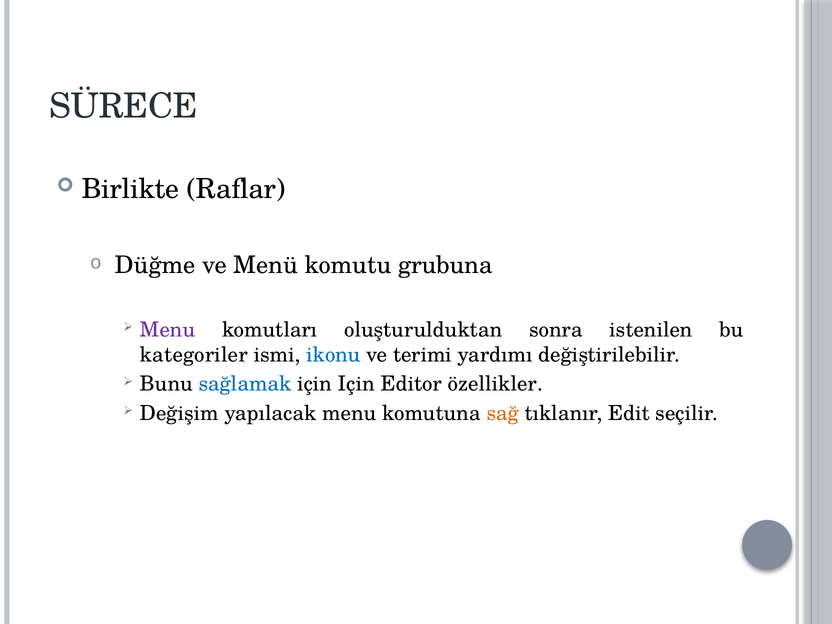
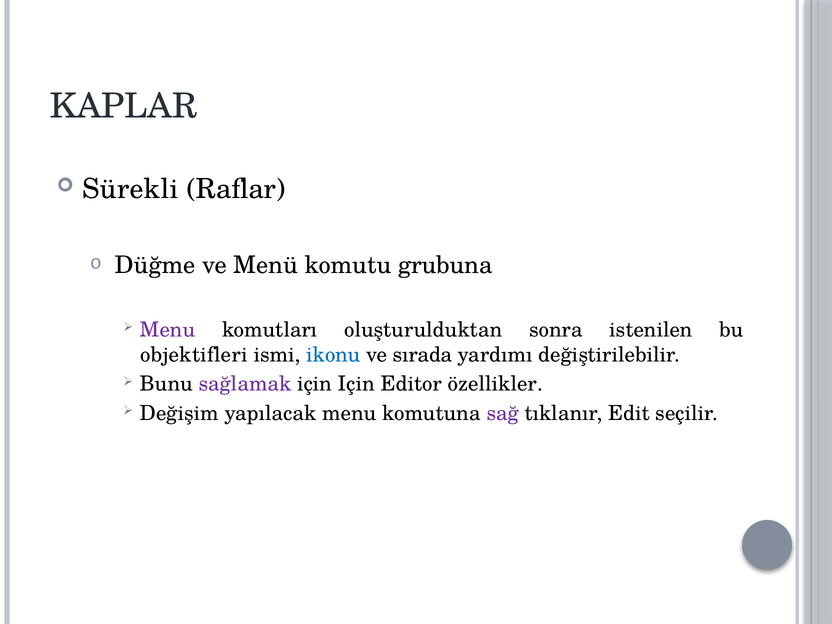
SÜRECE: SÜRECE -> KAPLAR
Birlikte: Birlikte -> Sürekli
kategoriler: kategoriler -> objektifleri
terimi: terimi -> sırada
sağlamak colour: blue -> purple
sağ colour: orange -> purple
